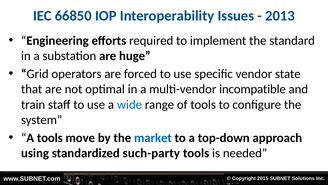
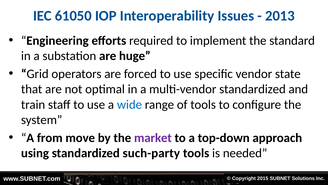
66850: 66850 -> 61050
multi-vendor incompatible: incompatible -> standardized
A tools: tools -> from
market colour: blue -> purple
